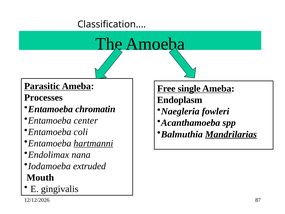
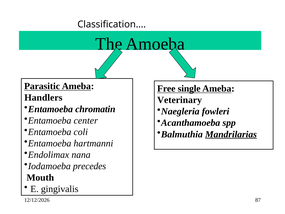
Processes: Processes -> Handlers
Endoplasm: Endoplasm -> Veterinary
hartmanni underline: present -> none
extruded: extruded -> precedes
